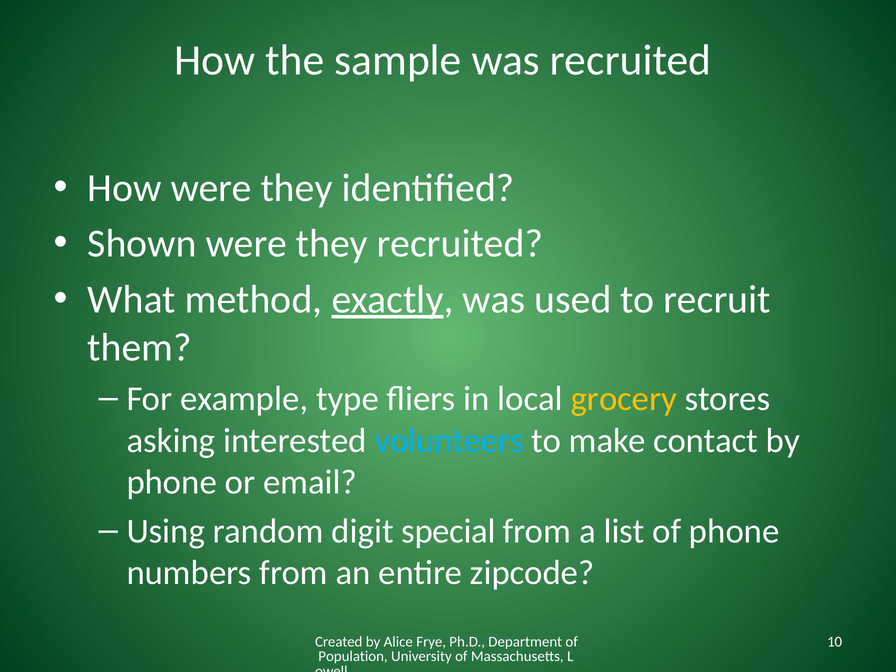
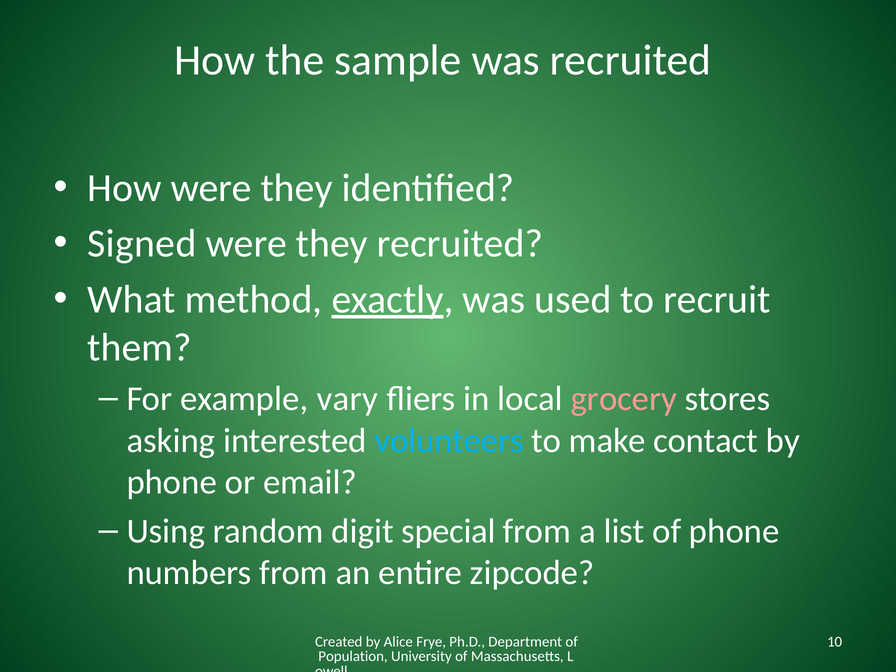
Shown: Shown -> Signed
type: type -> vary
grocery colour: yellow -> pink
